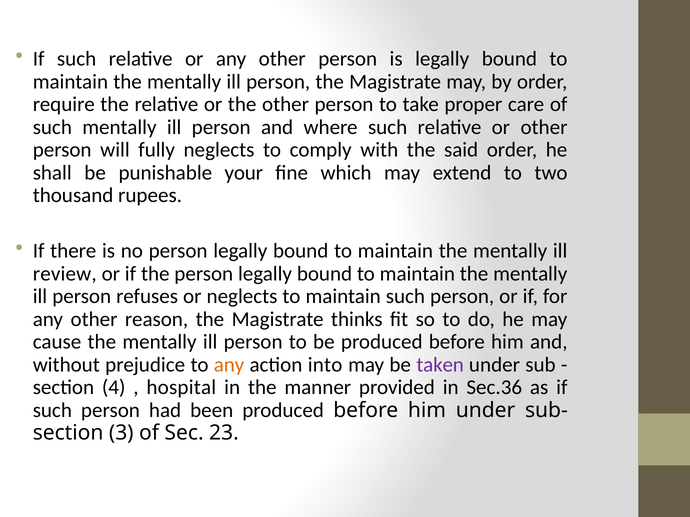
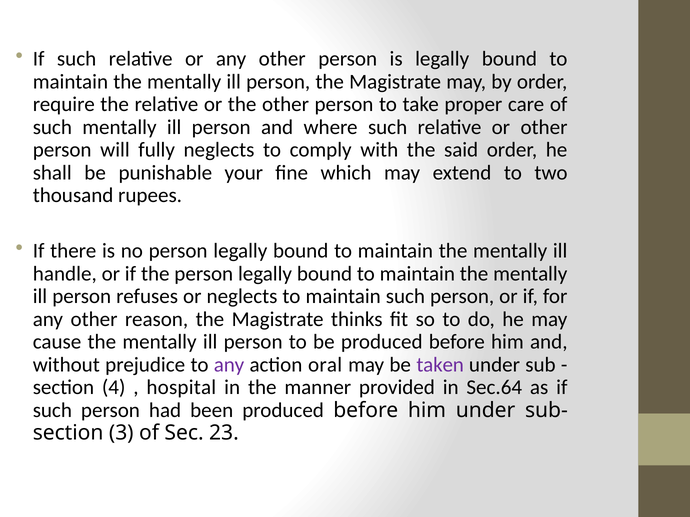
review: review -> handle
any at (229, 365) colour: orange -> purple
into: into -> oral
Sec.36: Sec.36 -> Sec.64
